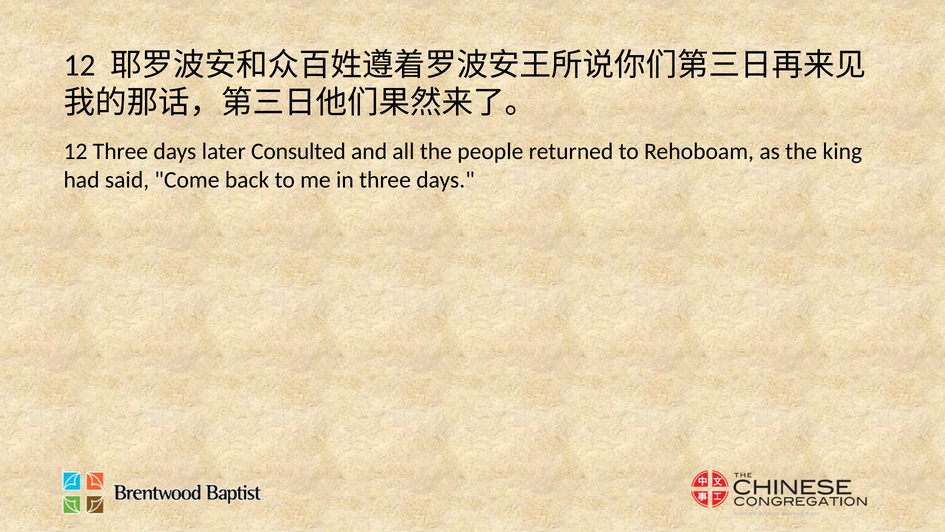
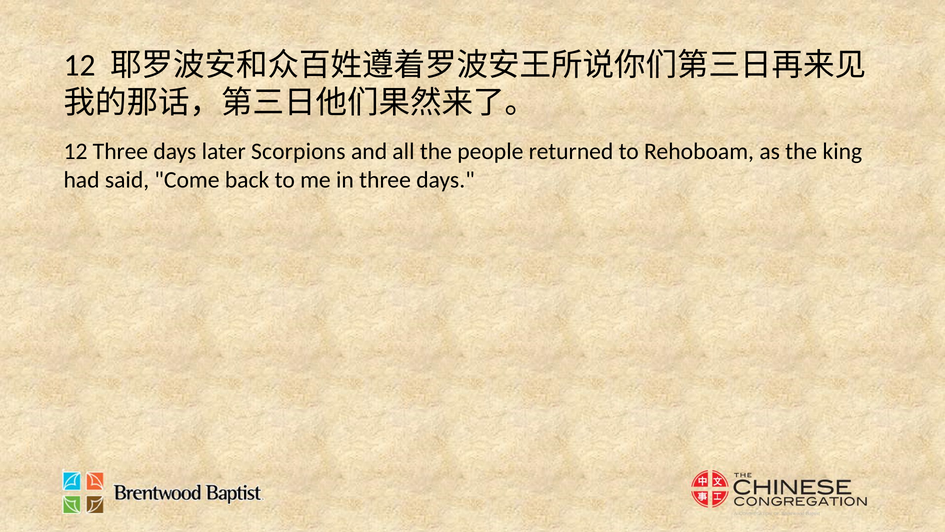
Consulted: Consulted -> Scorpions
